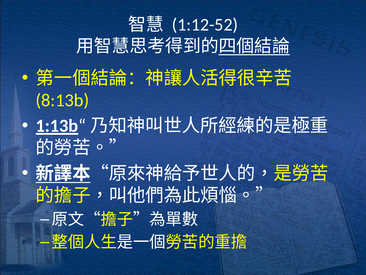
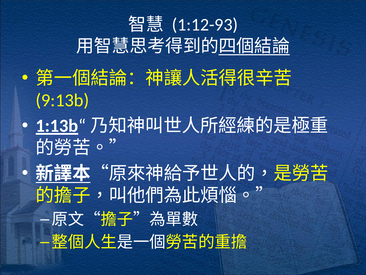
1:12-52: 1:12-52 -> 1:12-93
8:13b: 8:13b -> 9:13b
